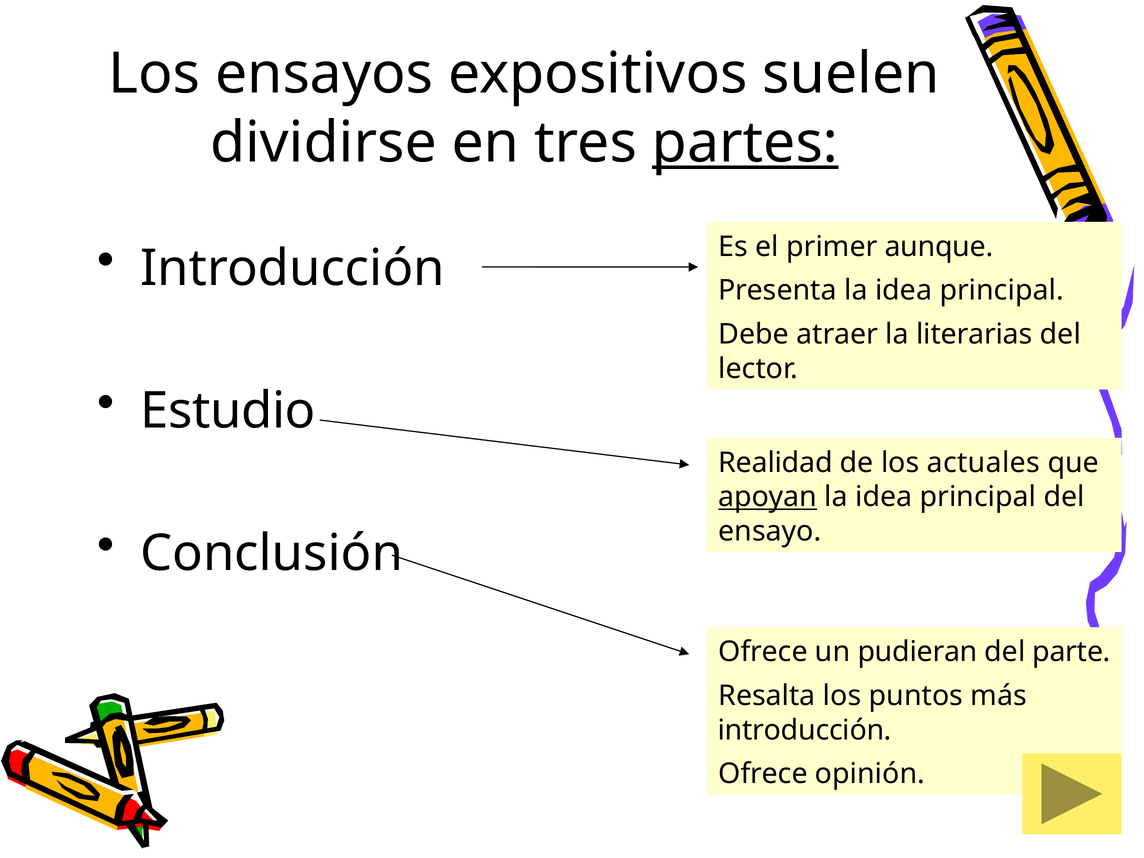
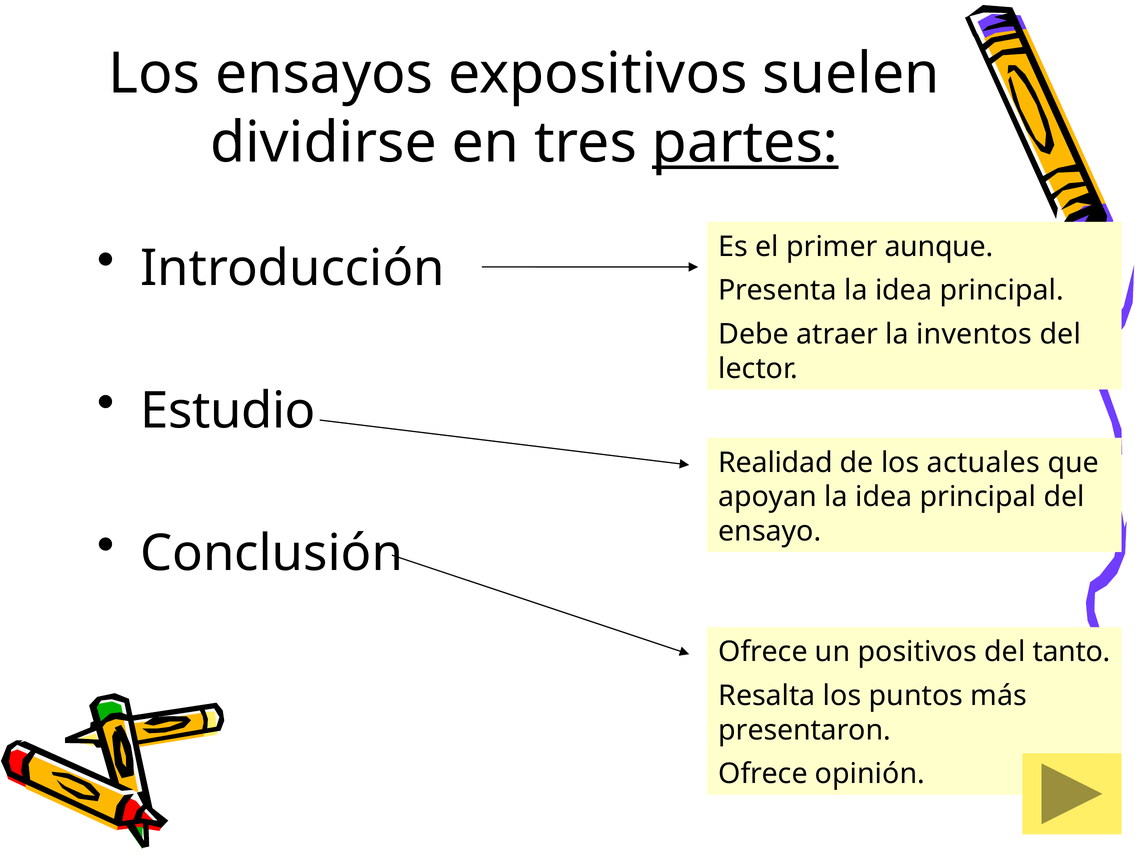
literarias: literarias -> inventos
apoyan underline: present -> none
pudieran: pudieran -> positivos
parte: parte -> tanto
introducción at (805, 730): introducción -> presentaron
